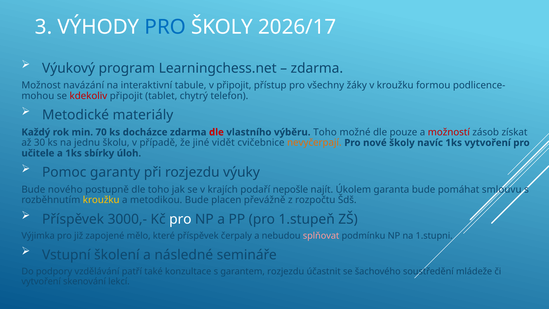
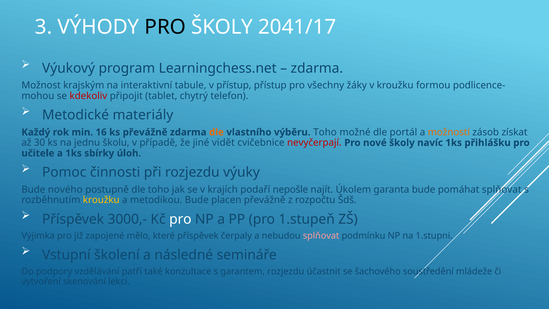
PRO at (165, 27) colour: blue -> black
2026/17: 2026/17 -> 2041/17
navázání: navázání -> krajským
v připojit: připojit -> přístup
70: 70 -> 16
ks docházce: docházce -> převážně
dle at (216, 132) colour: red -> orange
pouze: pouze -> portál
možností colour: red -> orange
nevyčerpají colour: orange -> red
1ks vytvoření: vytvoření -> přihlášku
garanty: garanty -> činnosti
pomáhat smlouvu: smlouvu -> splňovat
